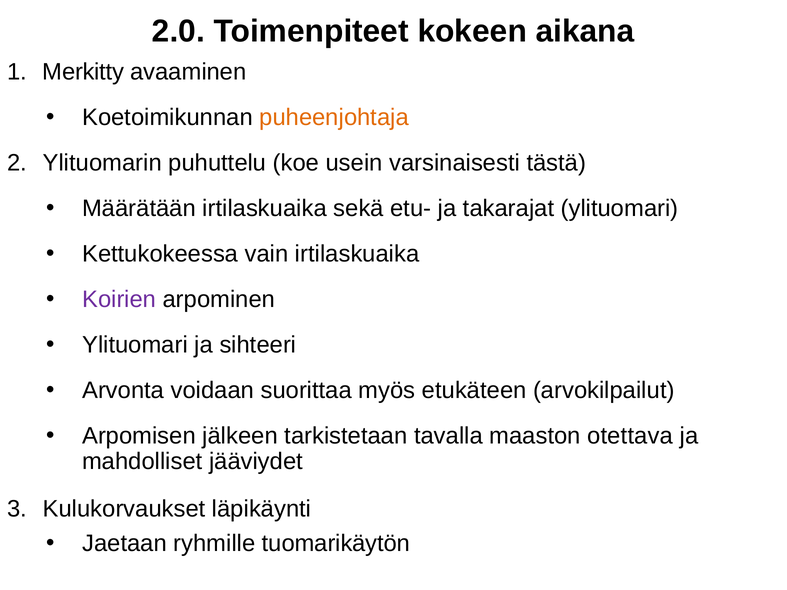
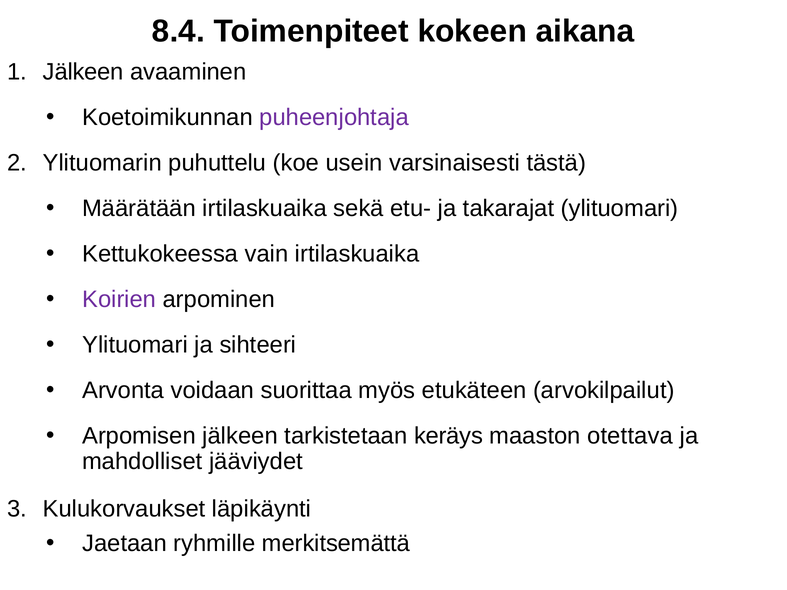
2.0: 2.0 -> 8.4
Merkitty at (83, 72): Merkitty -> Jälkeen
puheenjohtaja colour: orange -> purple
tavalla: tavalla -> keräys
tuomarikäytön: tuomarikäytön -> merkitsemättä
